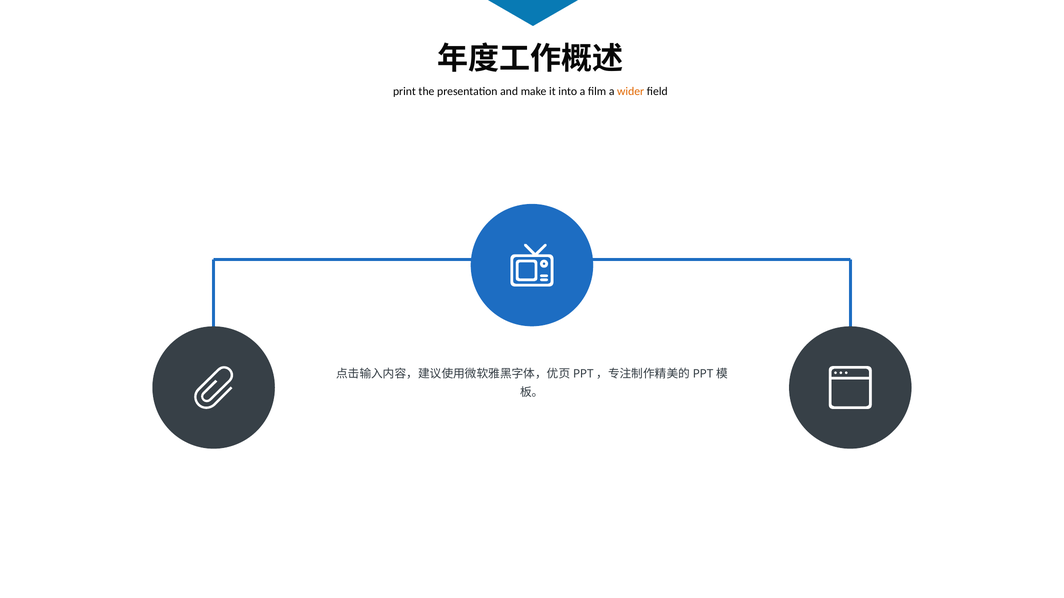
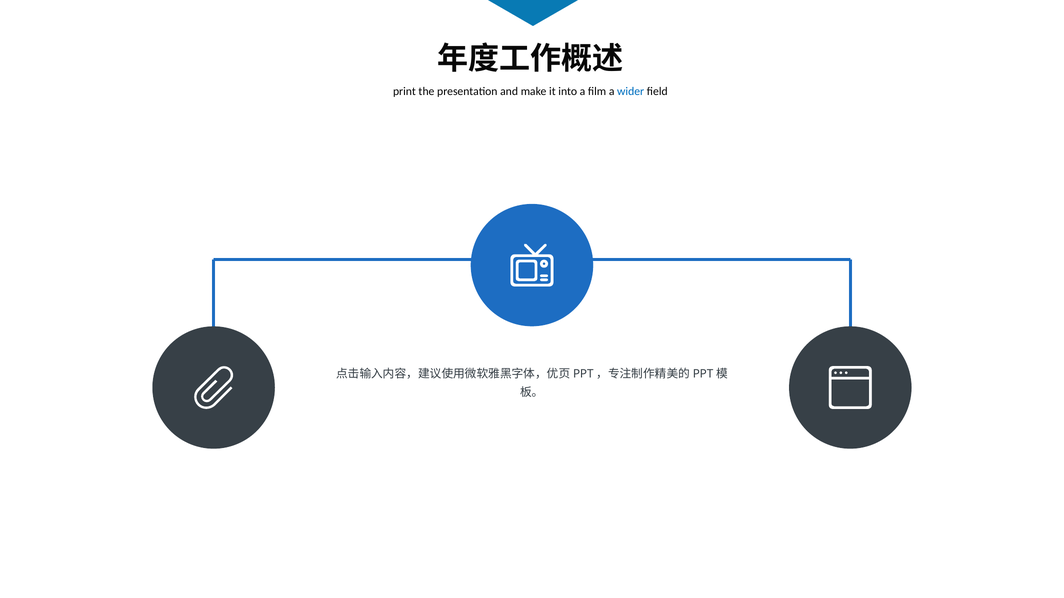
wider colour: orange -> blue
